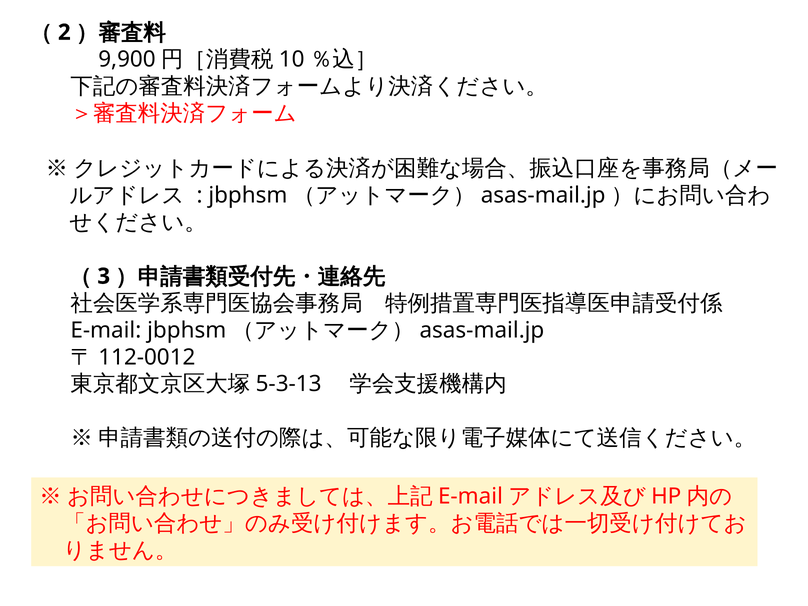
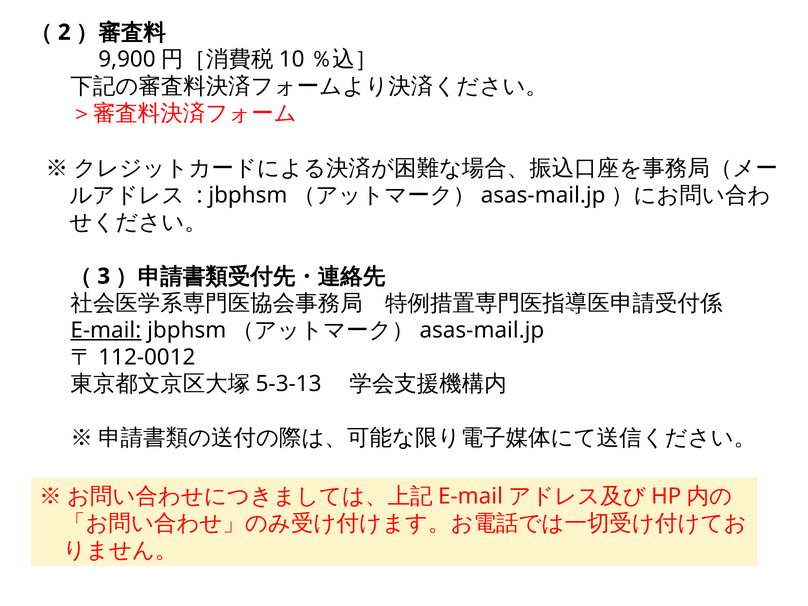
E-mail underline: none -> present
